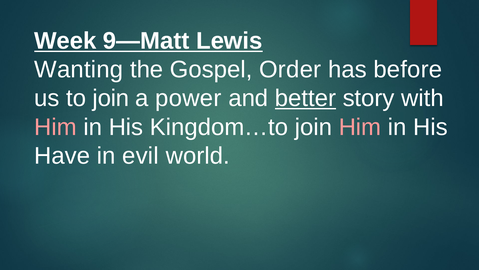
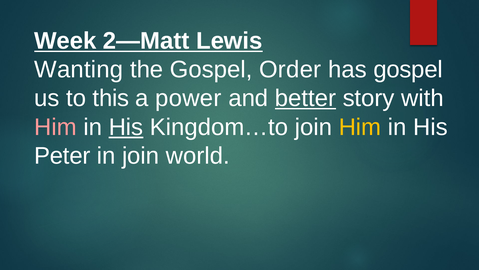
9—Matt: 9—Matt -> 2—Matt
has before: before -> gospel
to join: join -> this
His at (126, 127) underline: none -> present
Him at (360, 127) colour: pink -> yellow
Have: Have -> Peter
in evil: evil -> join
